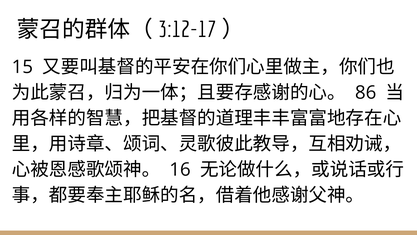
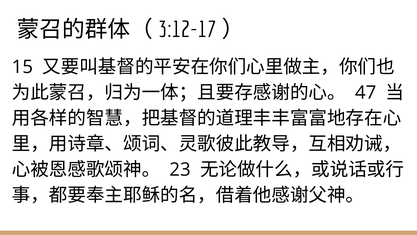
86: 86 -> 47
16: 16 -> 23
